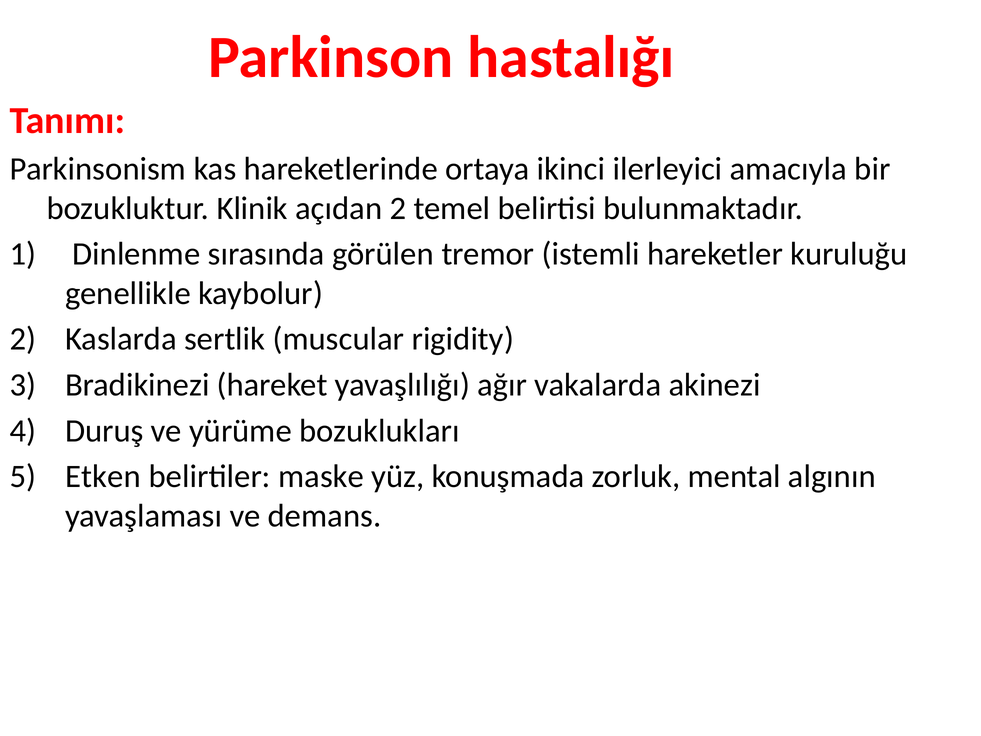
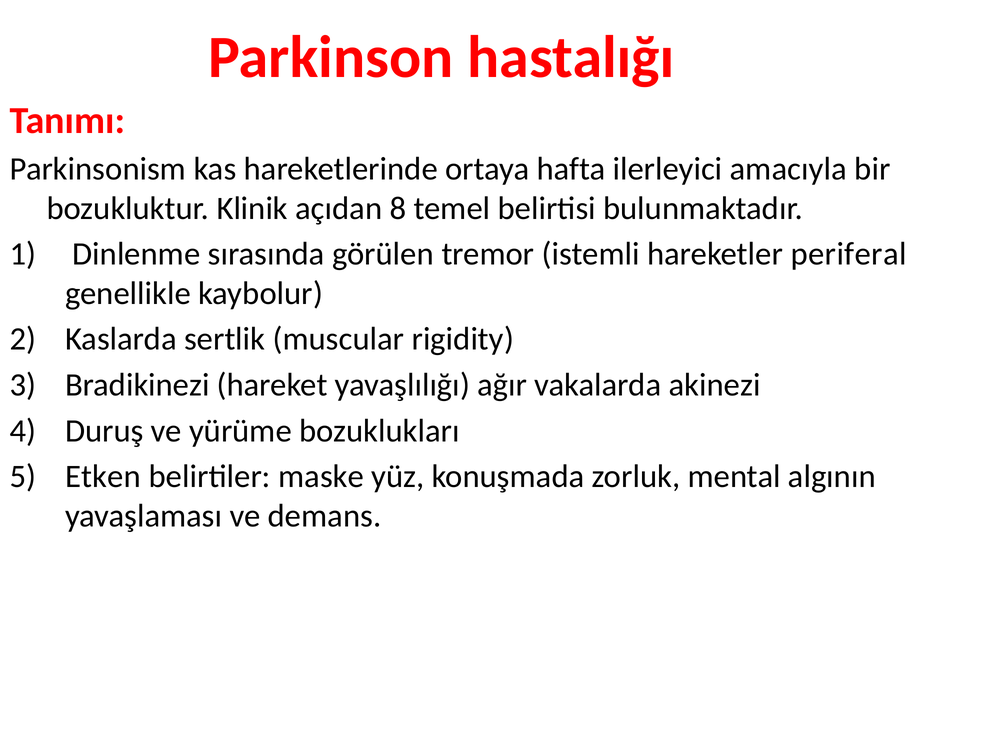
ikinci: ikinci -> hafta
açıdan 2: 2 -> 8
kuruluğu: kuruluğu -> periferal
